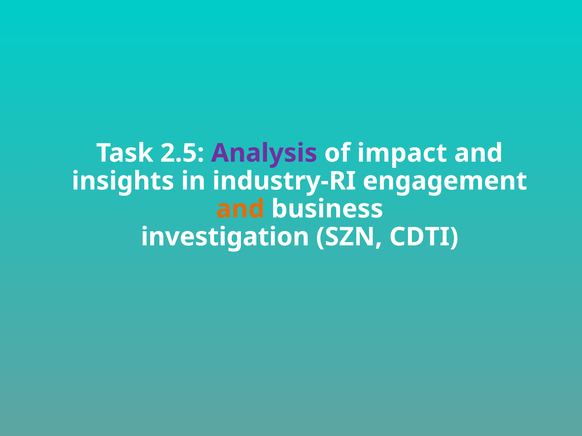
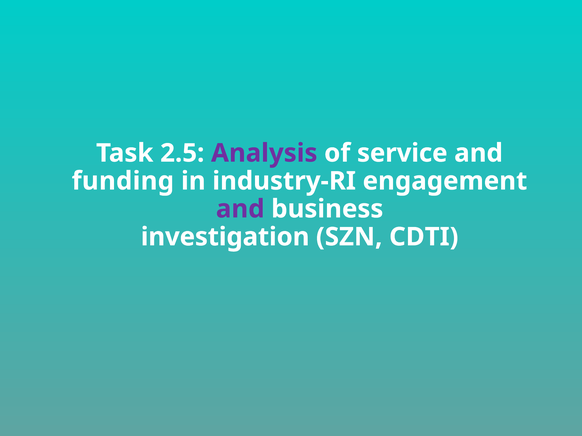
impact: impact -> service
insights: insights -> funding
and at (240, 209) colour: orange -> purple
